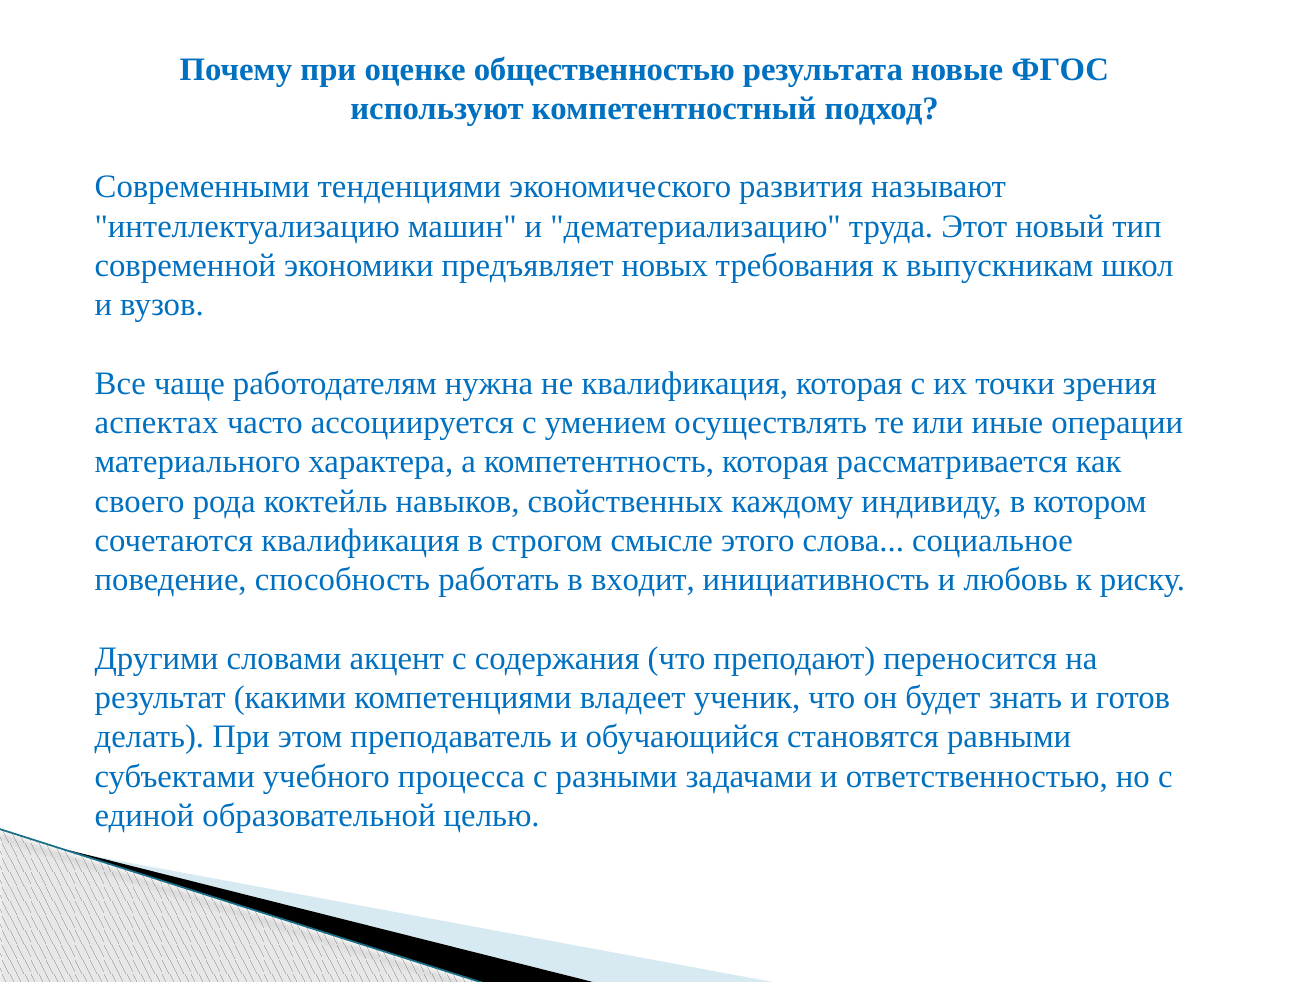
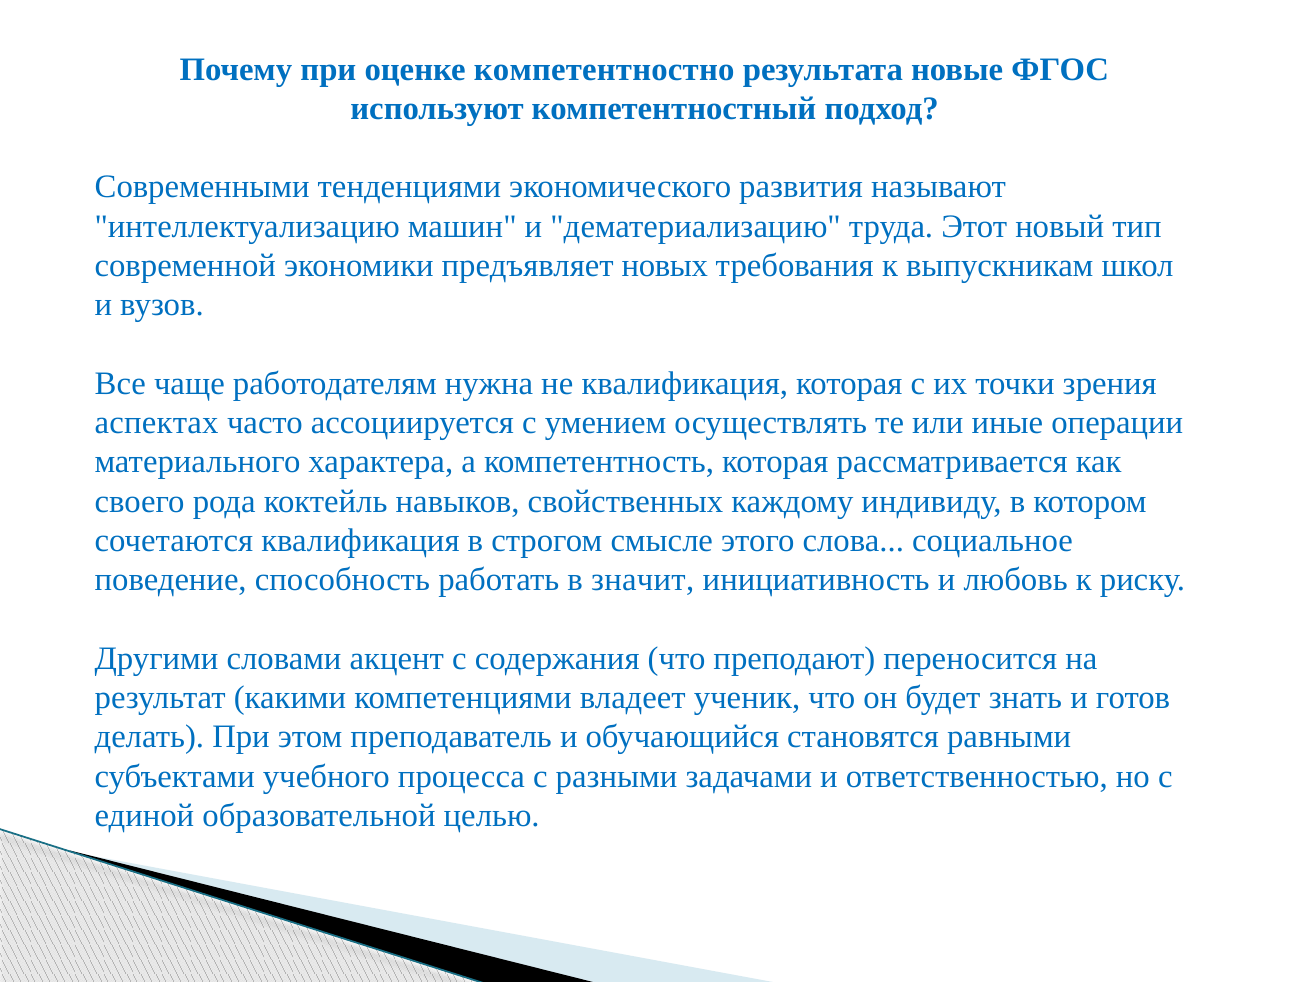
общественностью: общественностью -> компетентностно
входит: входит -> значит
